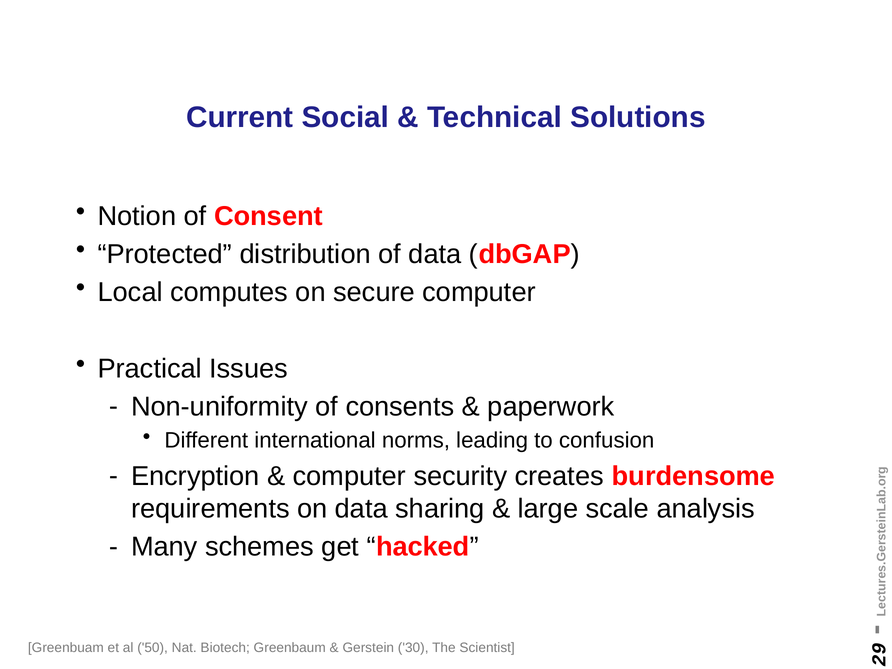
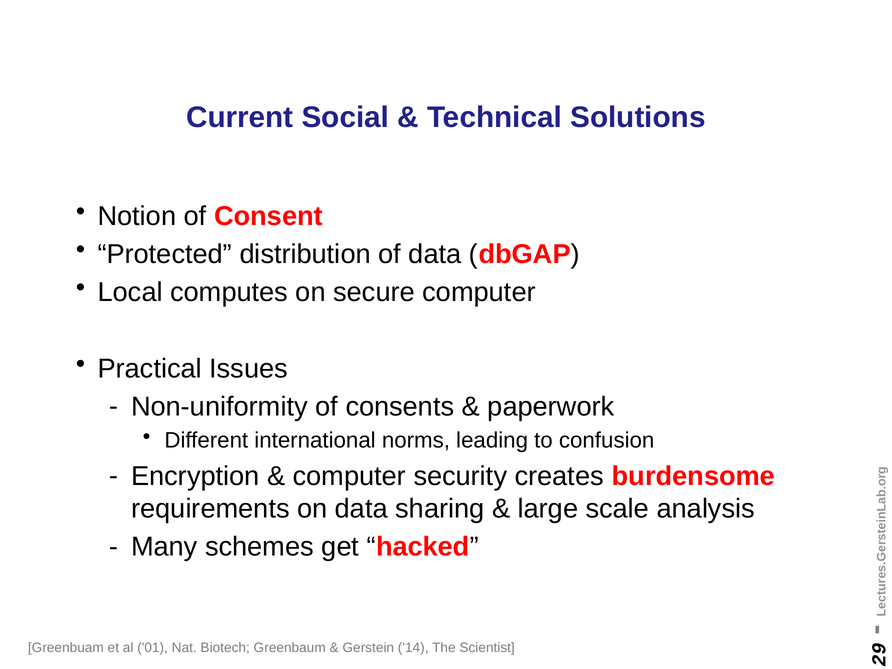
50: 50 -> 01
30: 30 -> 14
